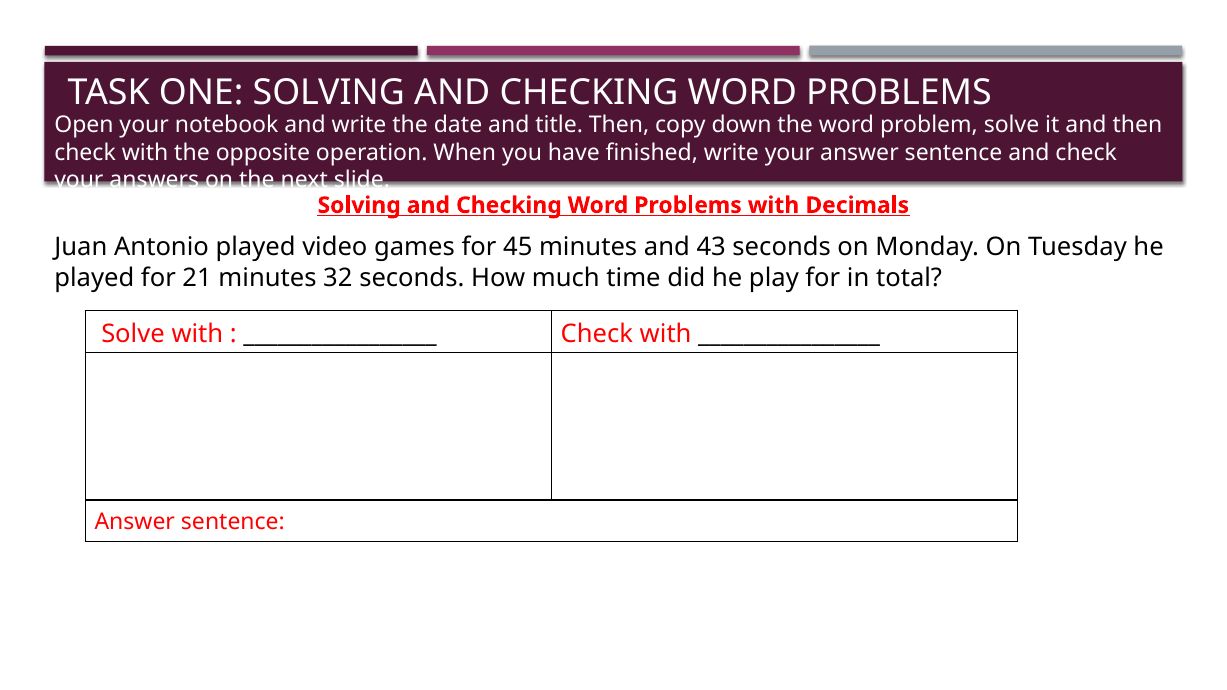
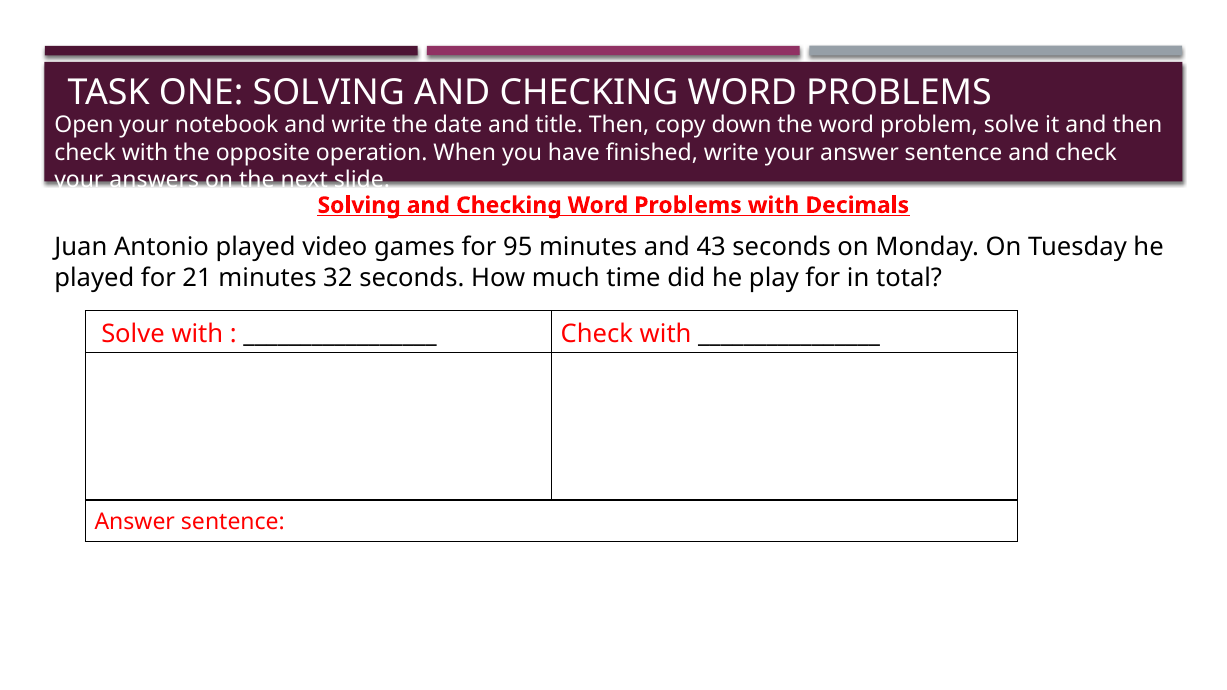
45: 45 -> 95
